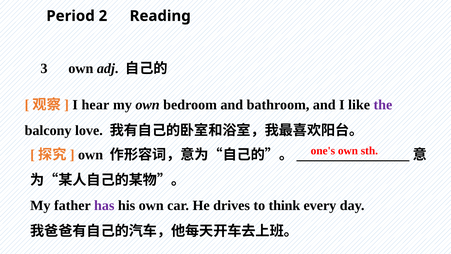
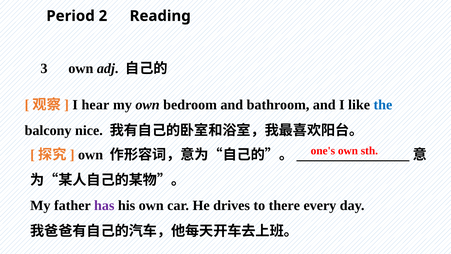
the colour: purple -> blue
love: love -> nice
think: think -> there
